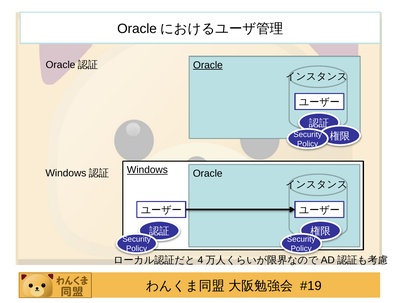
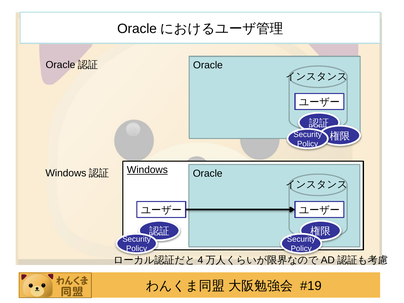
Oracle at (208, 65) underline: present -> none
